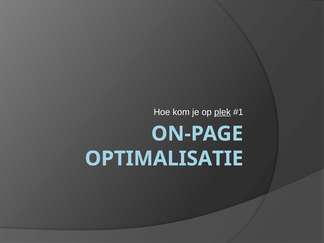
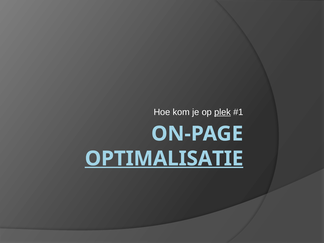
OPTIMALISATIE underline: none -> present
